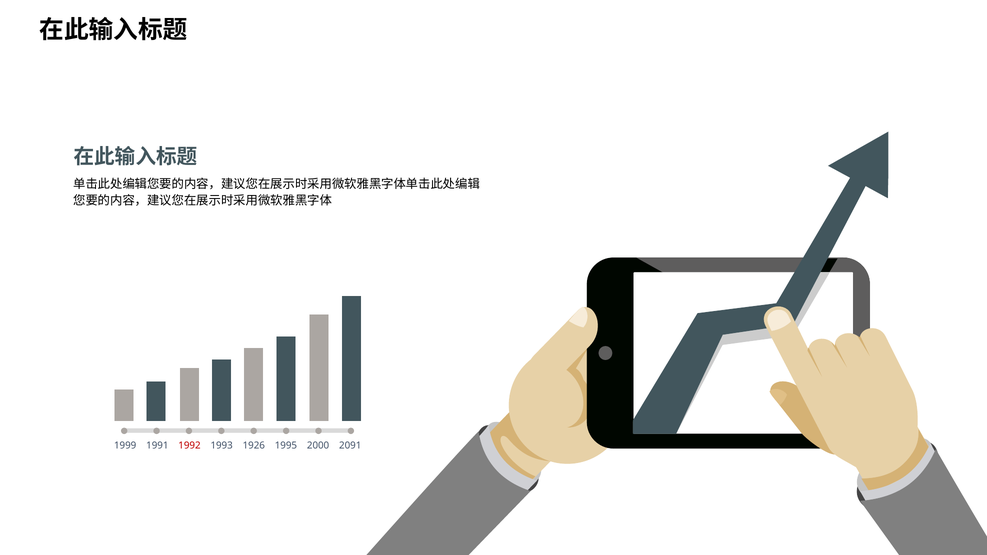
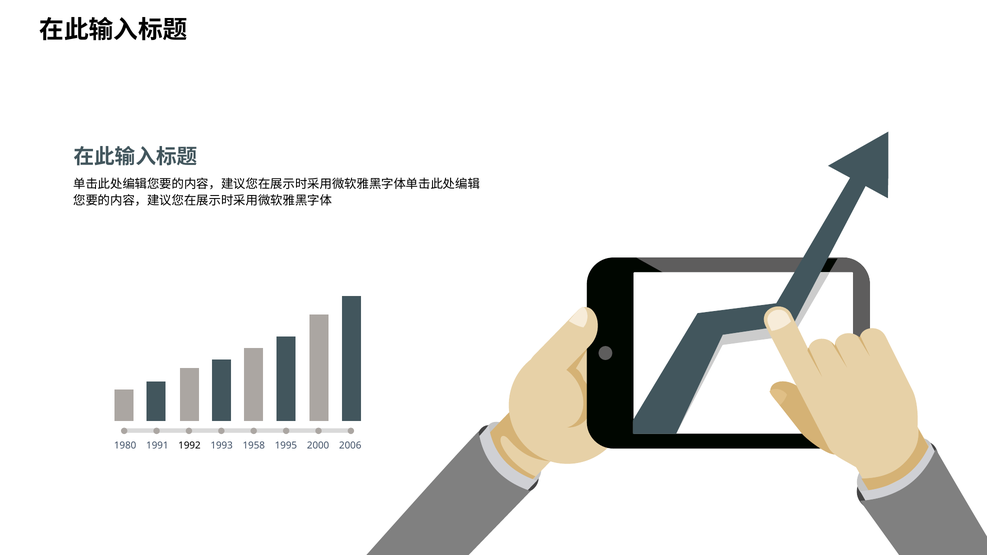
1999: 1999 -> 1980
1992 colour: red -> black
1926: 1926 -> 1958
2091: 2091 -> 2006
